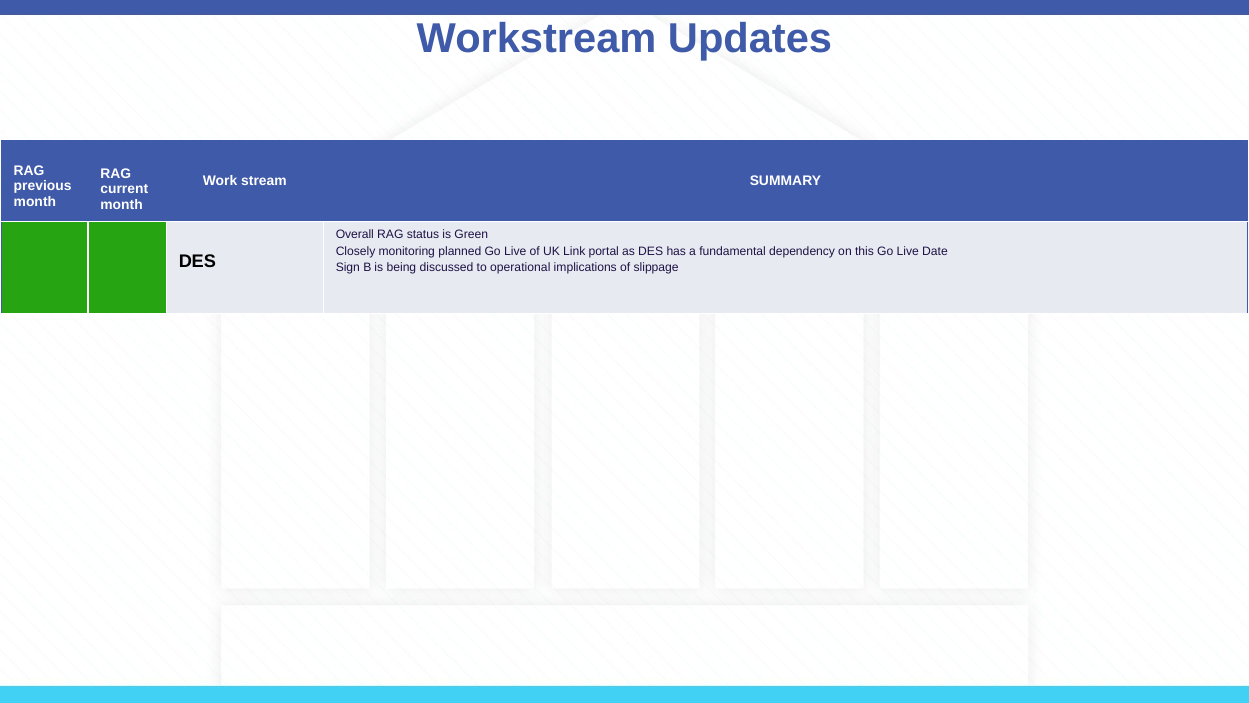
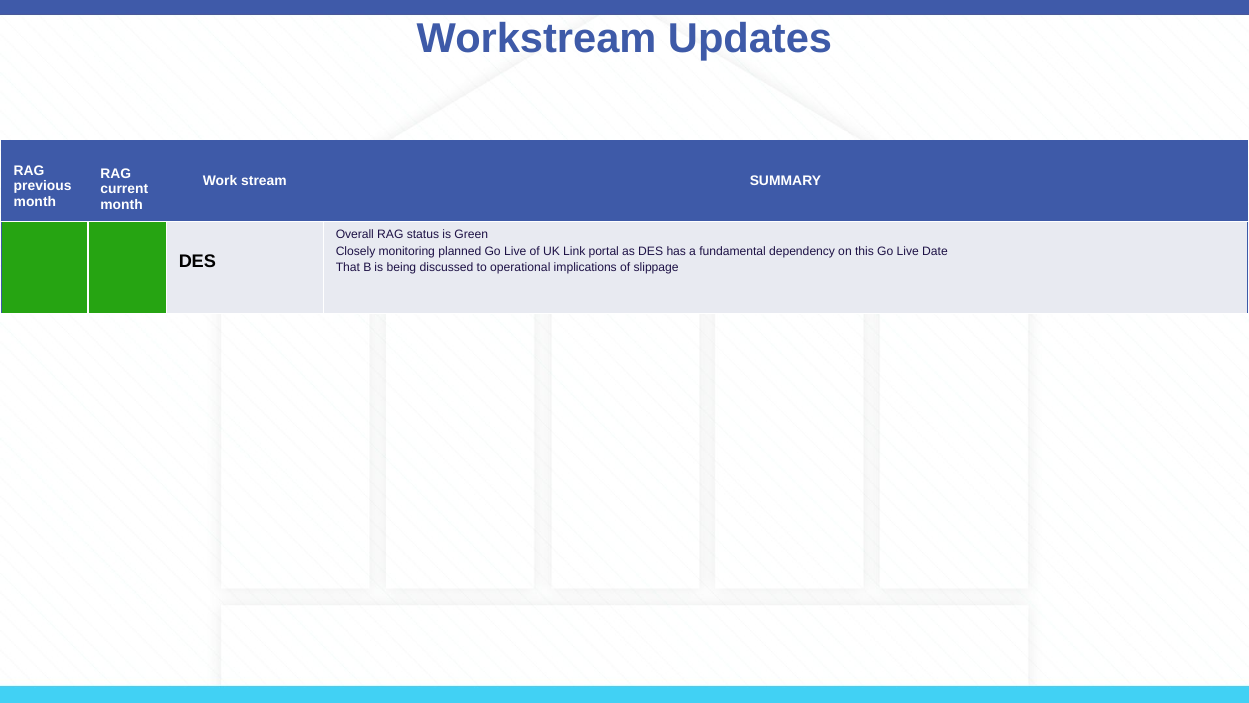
Sign: Sign -> That
